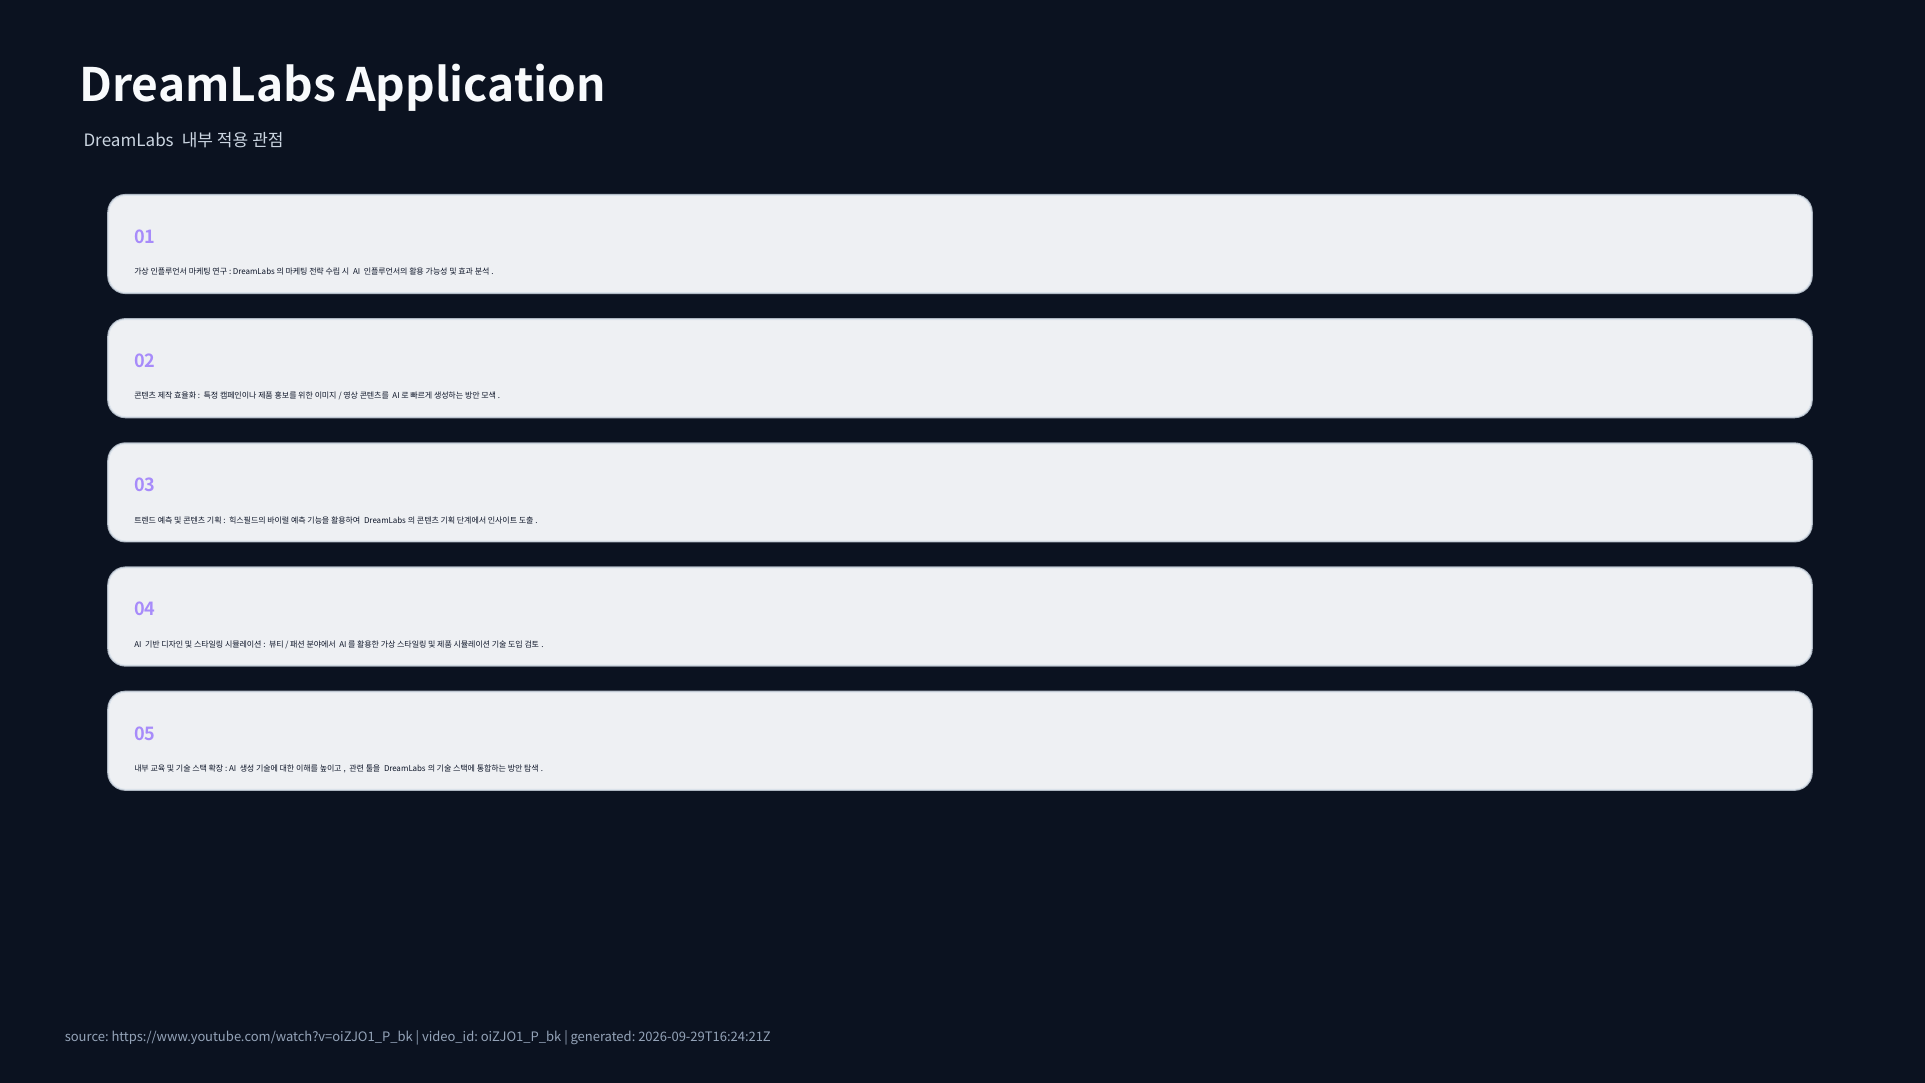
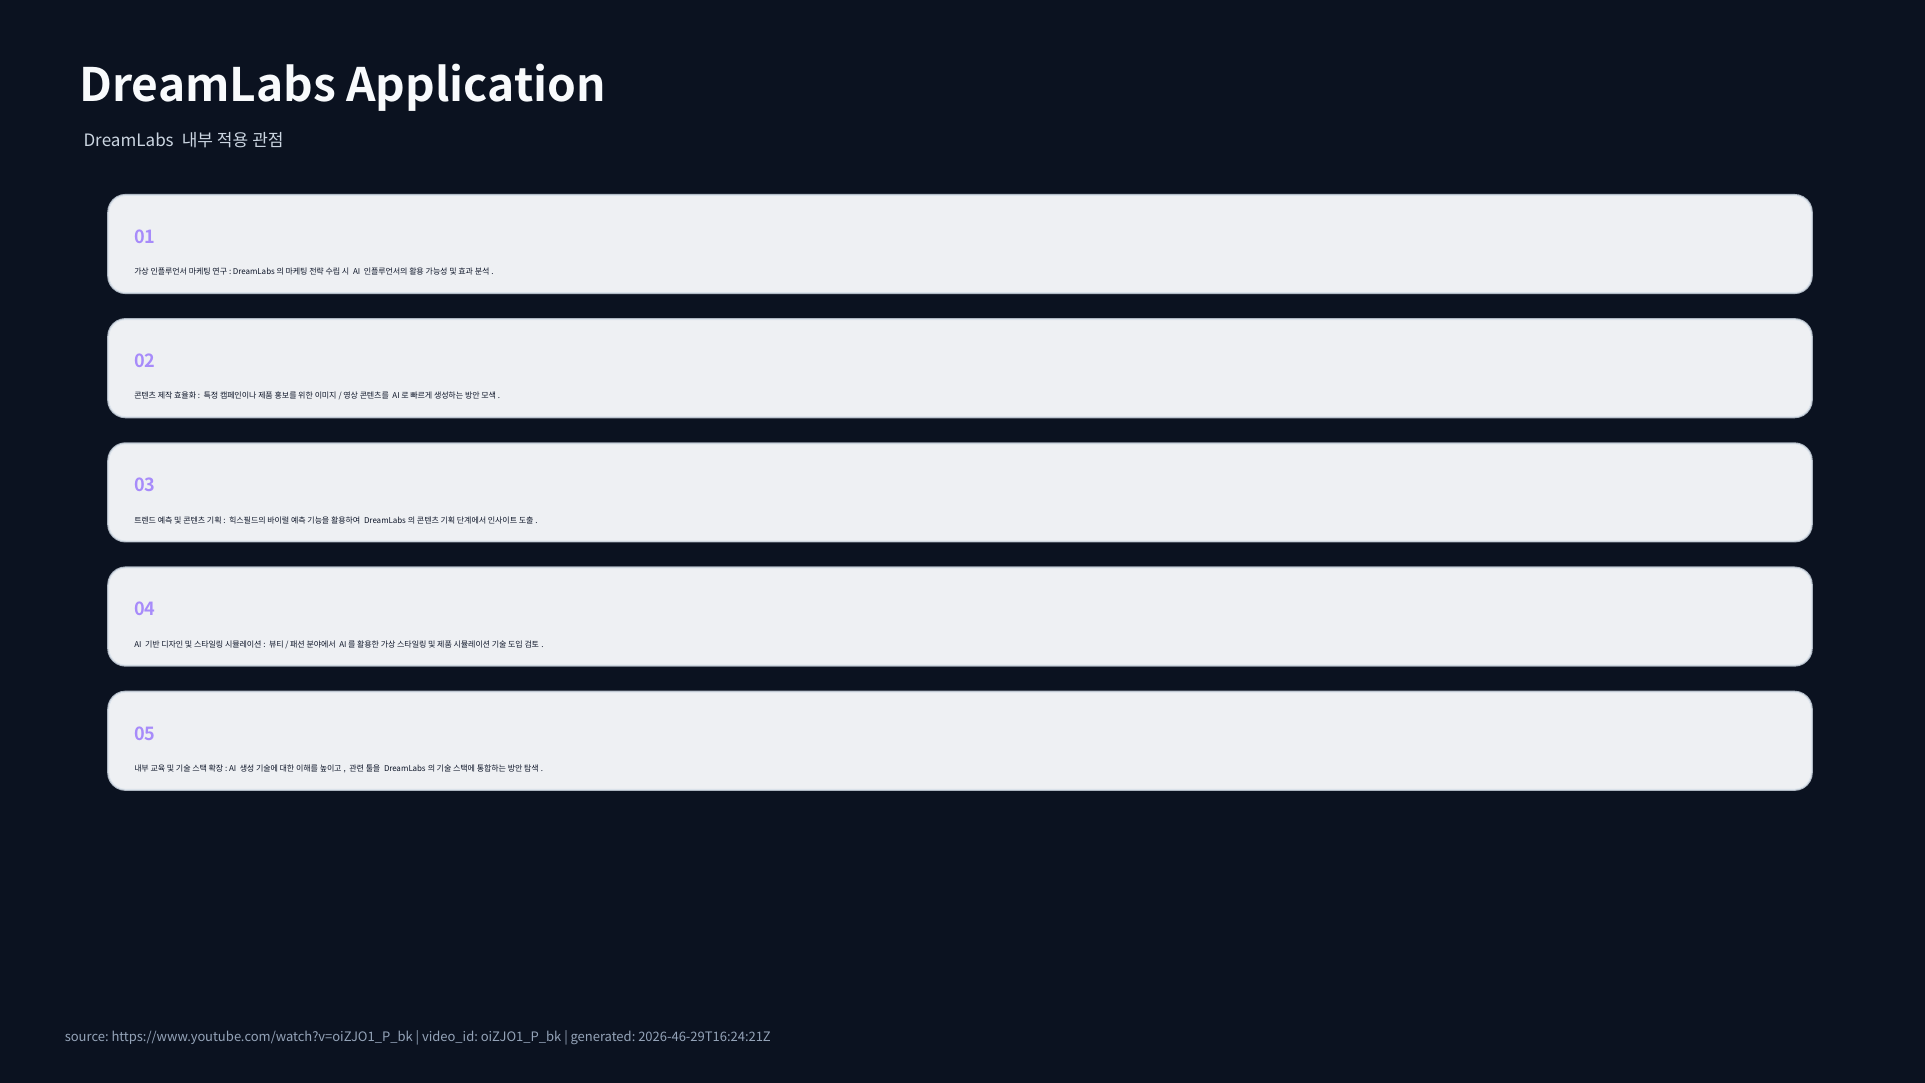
2026-09-29T16:24:21Z: 2026-09-29T16:24:21Z -> 2026-46-29T16:24:21Z
